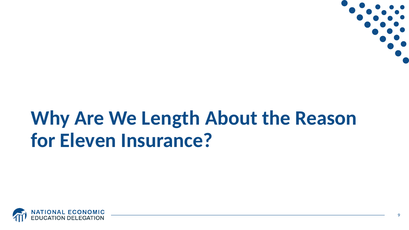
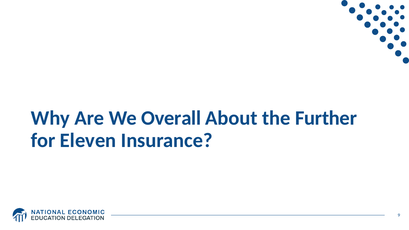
Length: Length -> Overall
Reason: Reason -> Further
